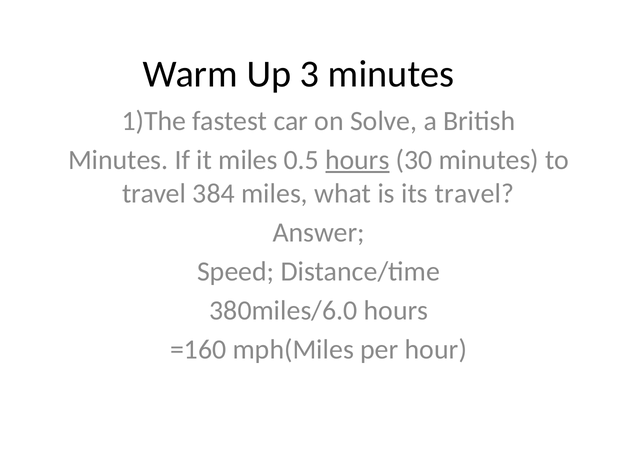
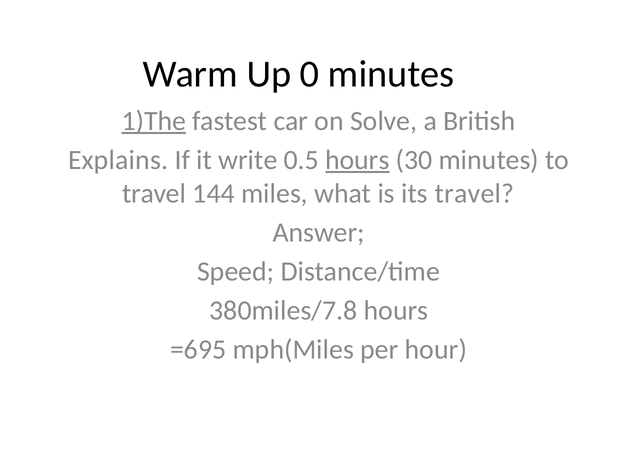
3: 3 -> 0
1)The underline: none -> present
Minutes at (118, 160): Minutes -> Explains
it miles: miles -> write
384: 384 -> 144
380miles/6.0: 380miles/6.0 -> 380miles/7.8
=160: =160 -> =695
